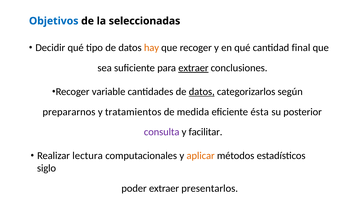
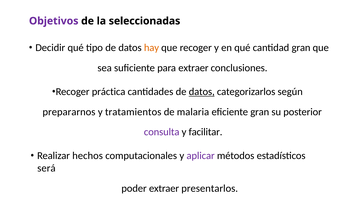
Objetivos colour: blue -> purple
cantidad final: final -> gran
extraer at (193, 68) underline: present -> none
variable: variable -> práctica
medida: medida -> malaria
eficiente ésta: ésta -> gran
lectura: lectura -> hechos
aplicar colour: orange -> purple
siglo: siglo -> será
